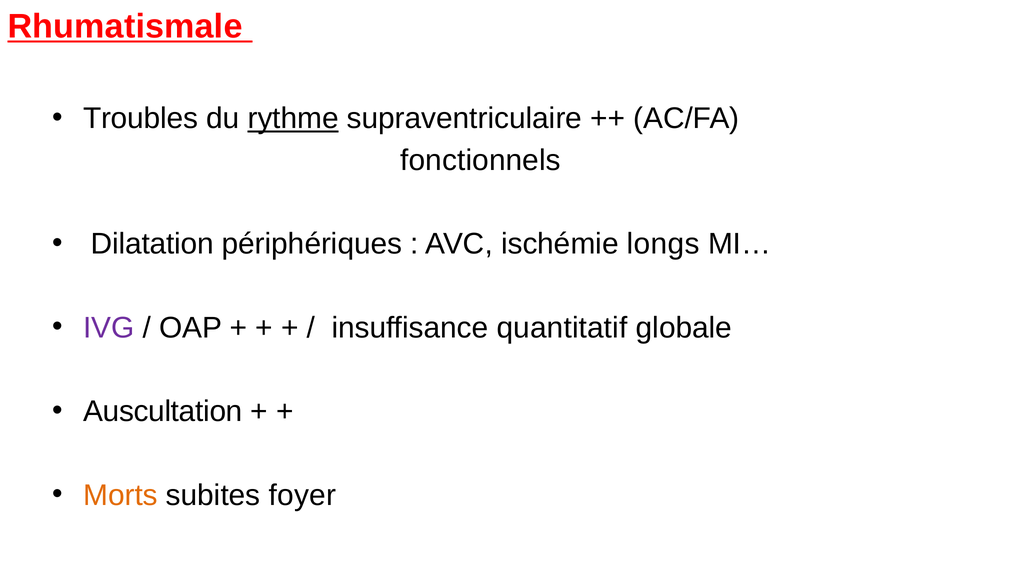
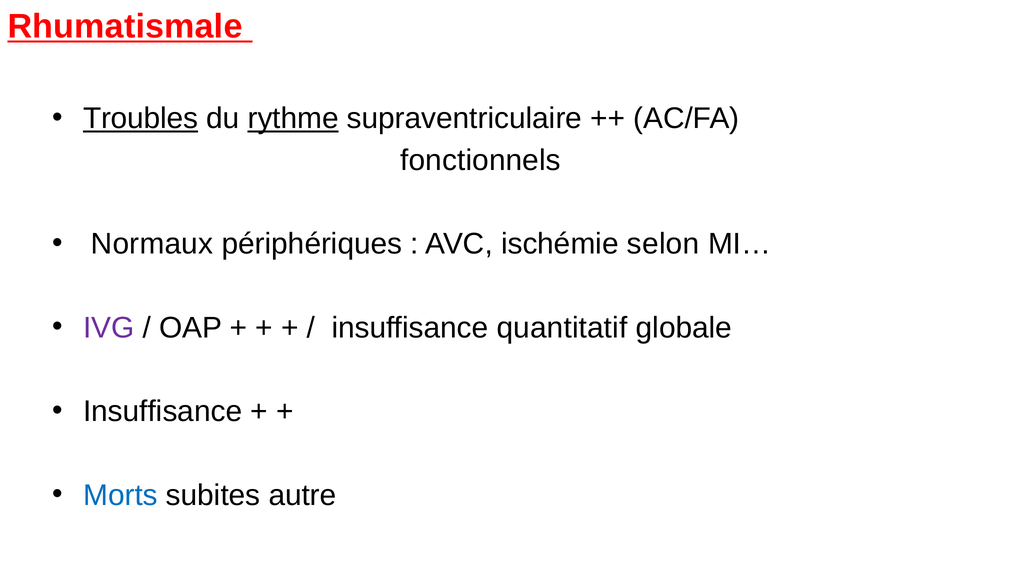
Troubles underline: none -> present
Dilatation: Dilatation -> Normaux
longs: longs -> selon
Auscultation at (163, 411): Auscultation -> Insuffisance
Morts colour: orange -> blue
foyer: foyer -> autre
